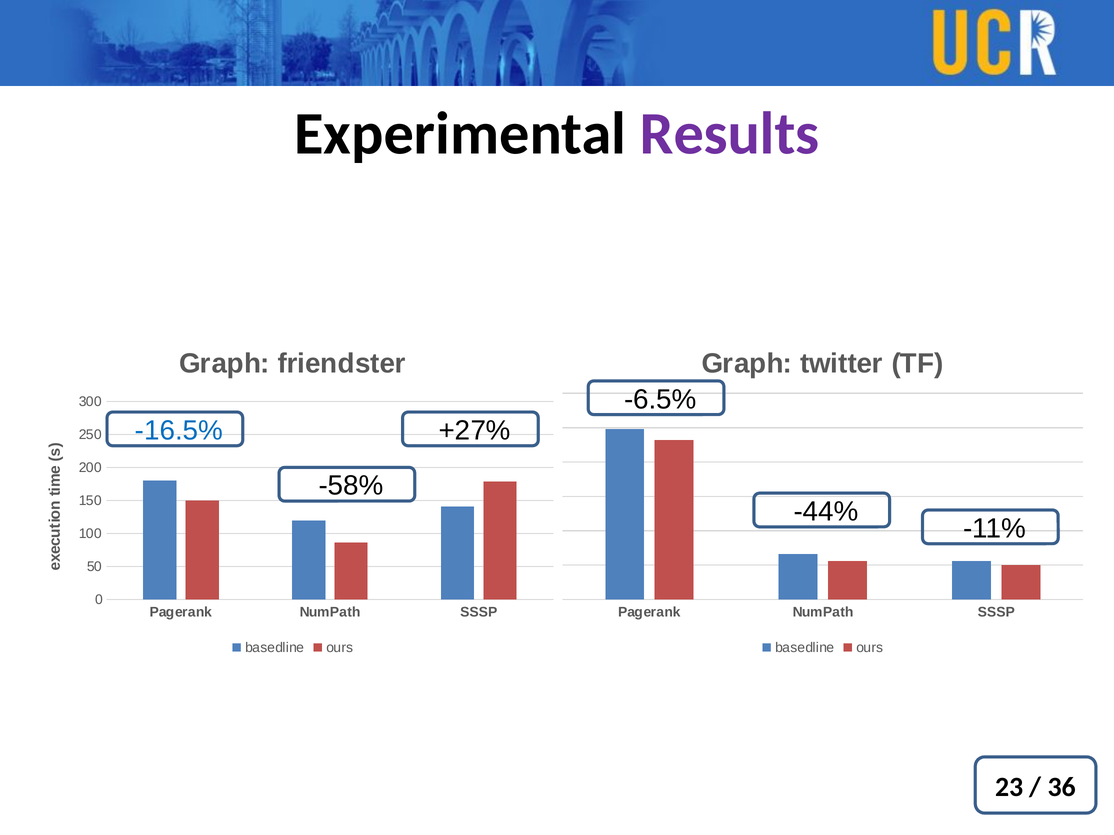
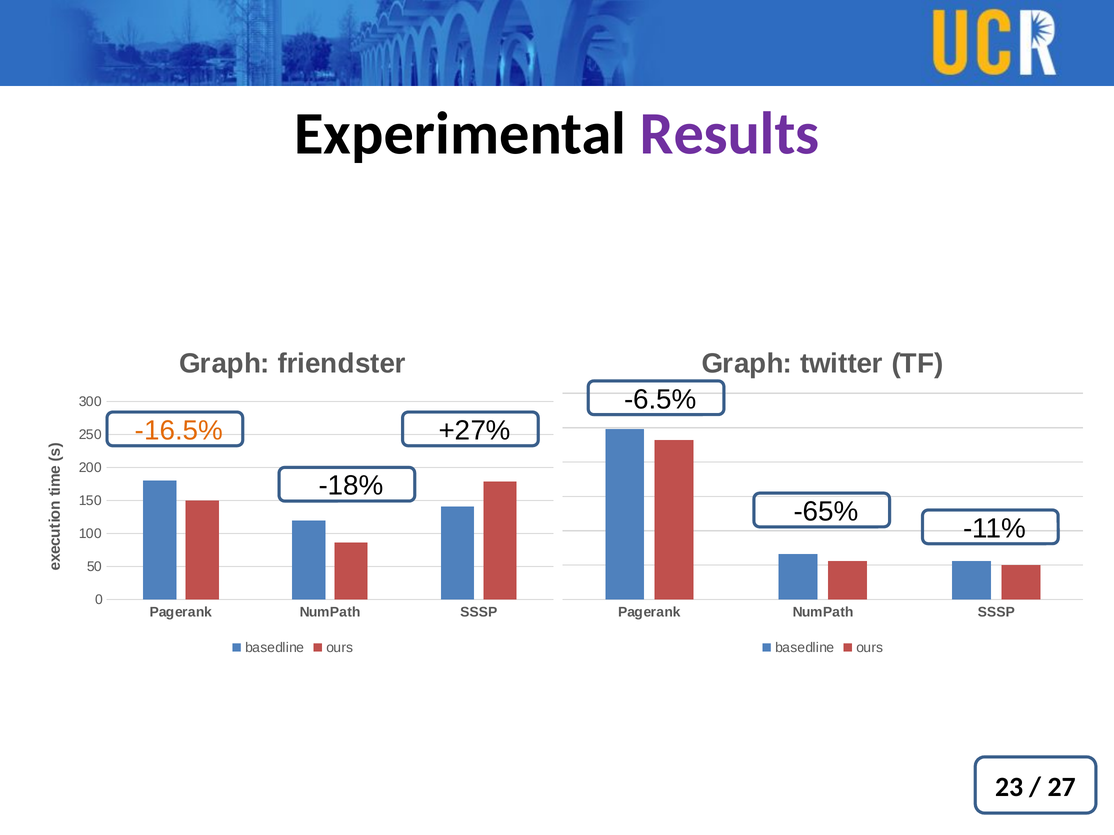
-16.5% colour: blue -> orange
-58%: -58% -> -18%
-44%: -44% -> -65%
36: 36 -> 27
